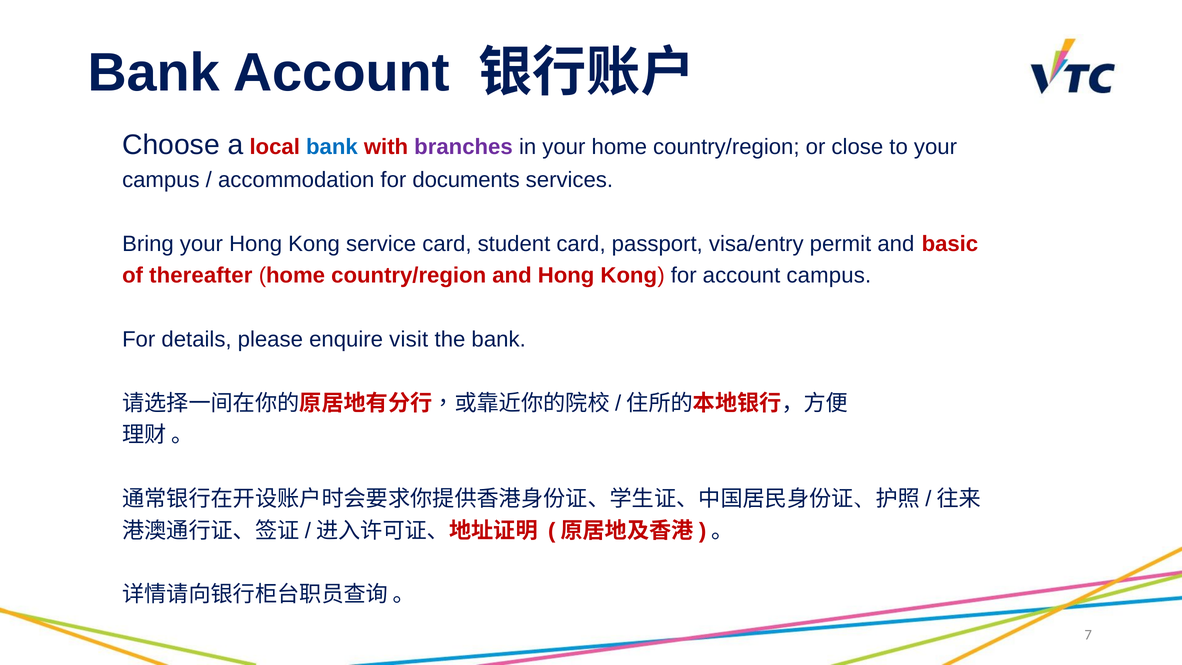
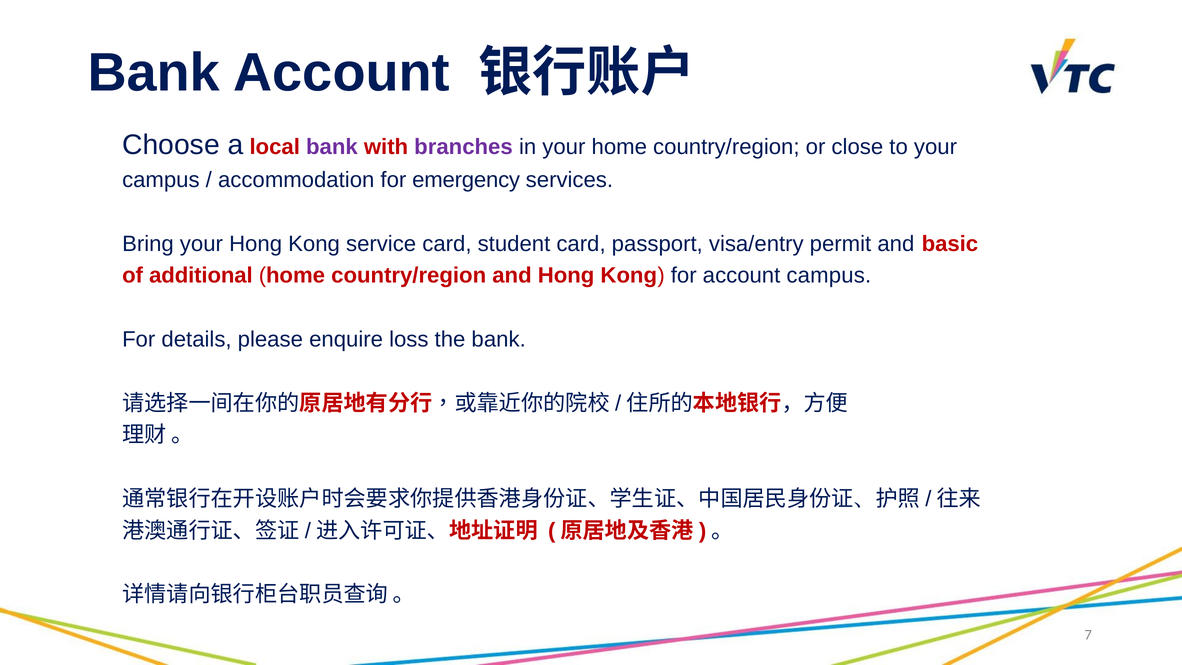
bank at (332, 147) colour: blue -> purple
documents: documents -> emergency
thereafter: thereafter -> additional
visit: visit -> loss
